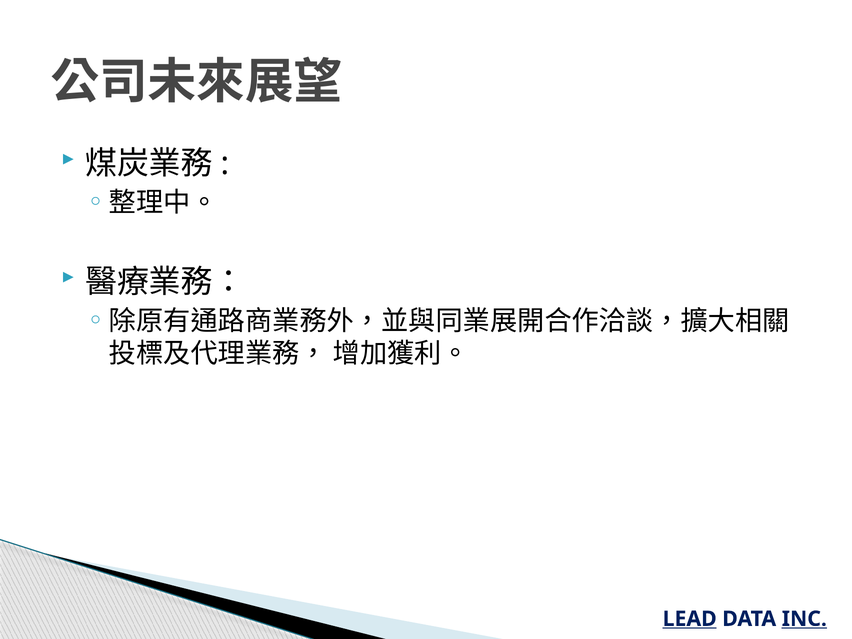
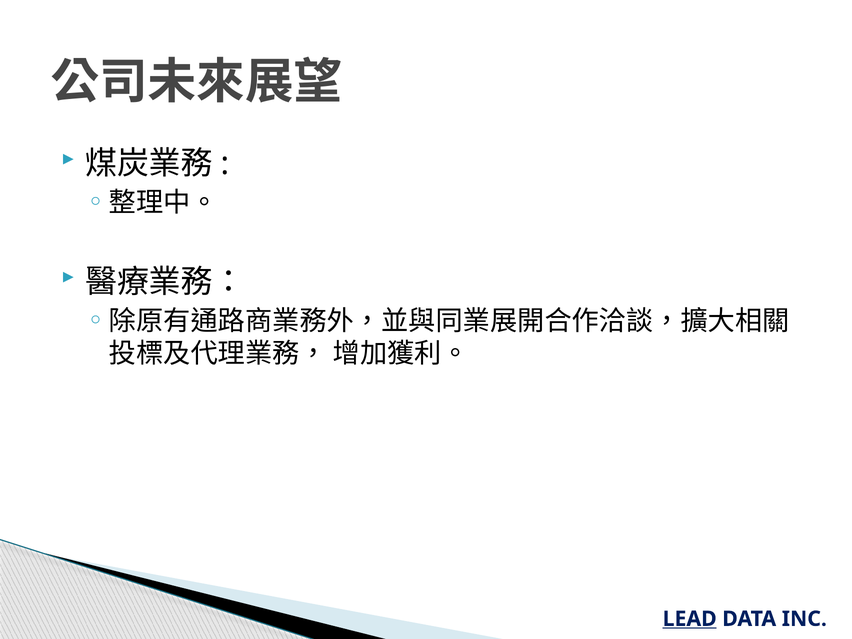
INC underline: present -> none
